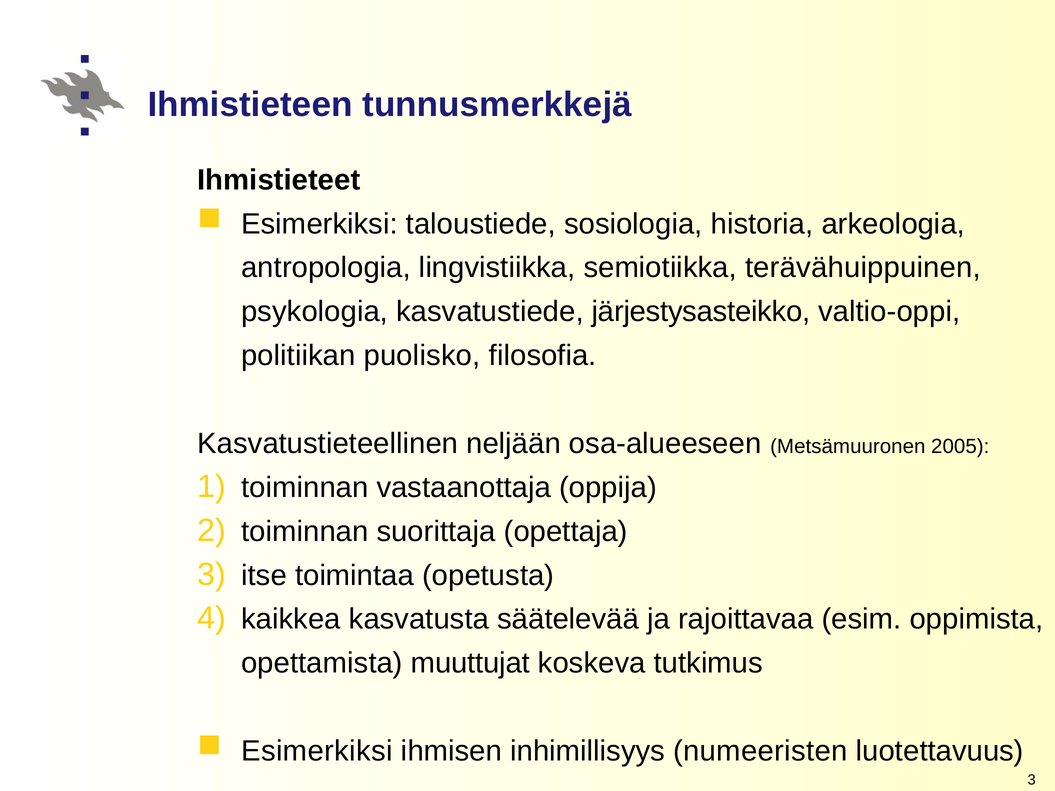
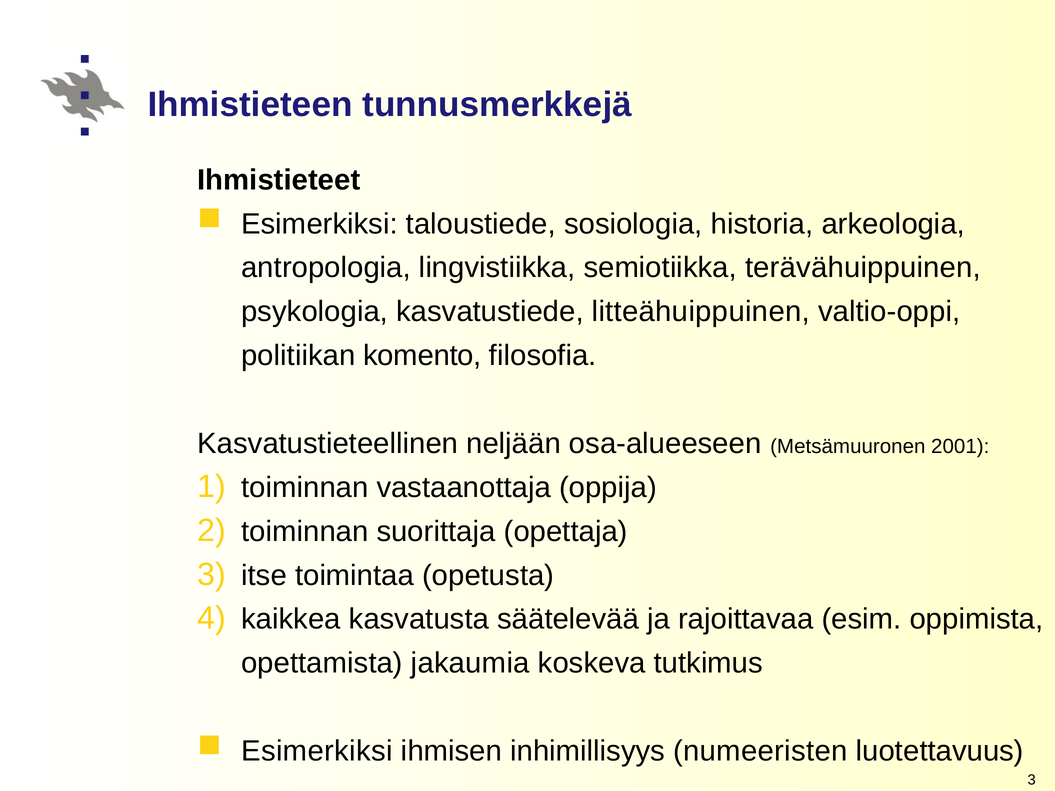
järjestysasteikko: järjestysasteikko -> litteähuippuinen
puolisko: puolisko -> komento
2005: 2005 -> 2001
muuttujat: muuttujat -> jakaumia
